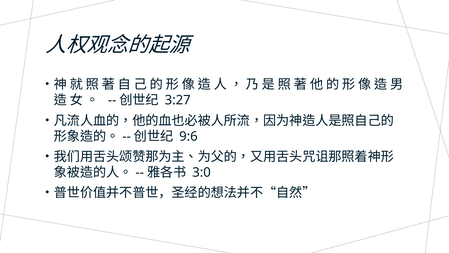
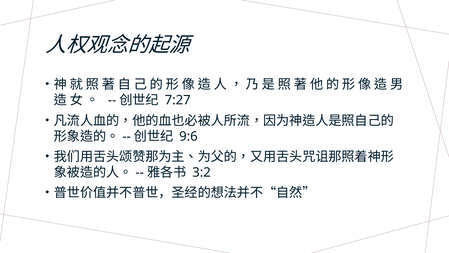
3:27: 3:27 -> 7:27
3:0: 3:0 -> 3:2
